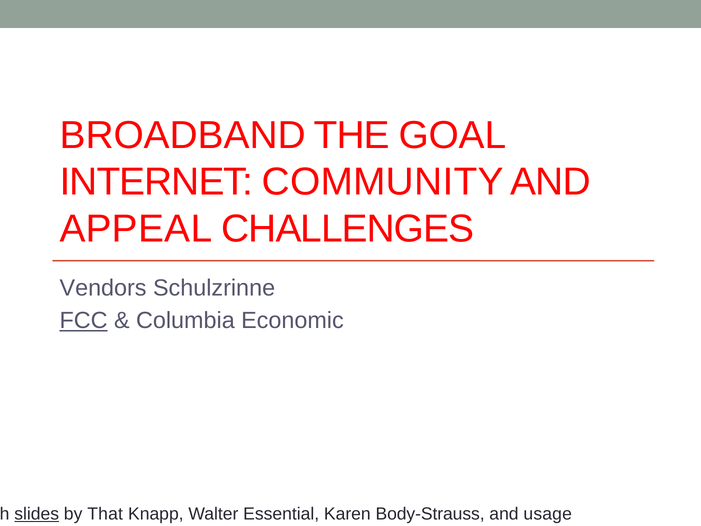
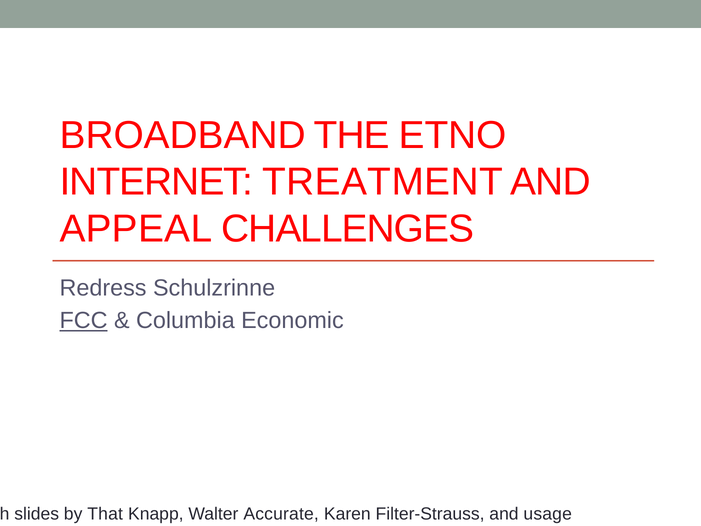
GOAL: GOAL -> ETNO
COMMUNITY: COMMUNITY -> TREATMENT
Vendors: Vendors -> Redress
slides underline: present -> none
Essential: Essential -> Accurate
Body-Strauss: Body-Strauss -> Filter-Strauss
